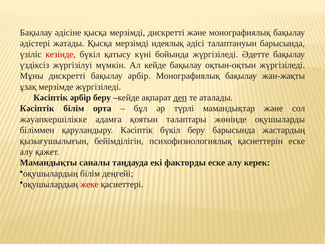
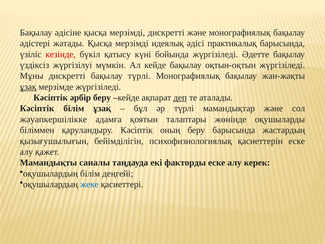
талаптануын: талаптануын -> практикалық
бақылау әрбір: әрбір -> түрлі
ұзақ at (28, 87) underline: none -> present
білім орта: орта -> ұзақ
Кәсіптік бүкіл: бүкіл -> оның
жеке colour: red -> blue
